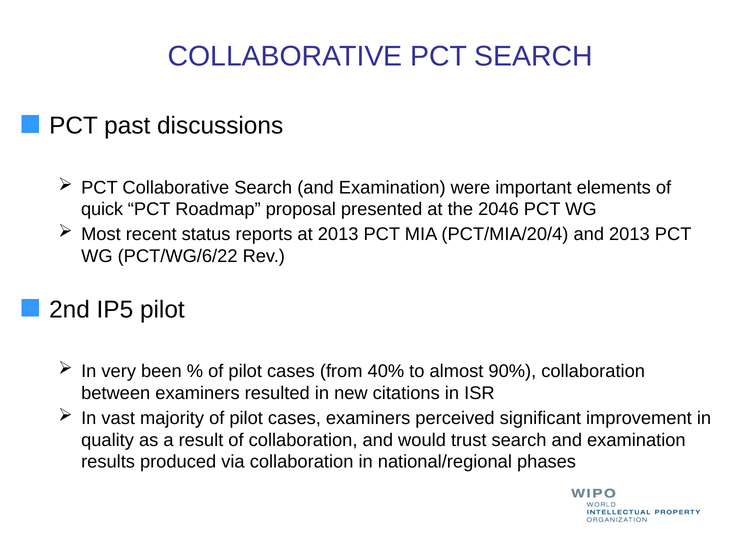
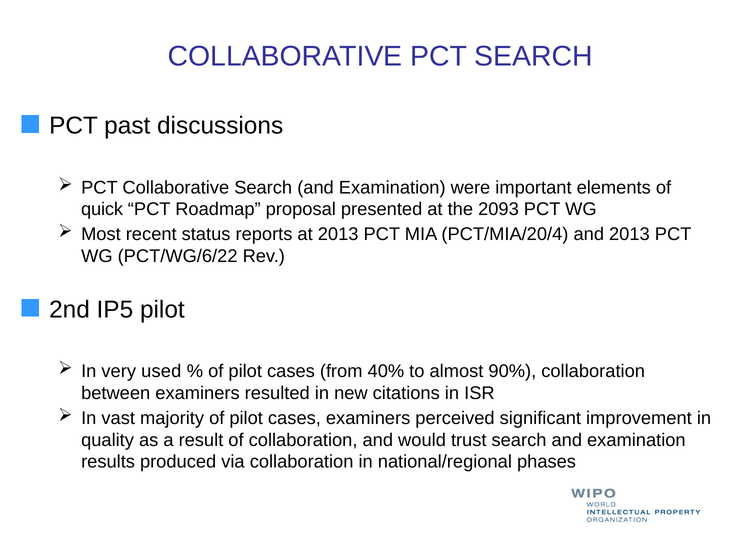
2046: 2046 -> 2093
been: been -> used
